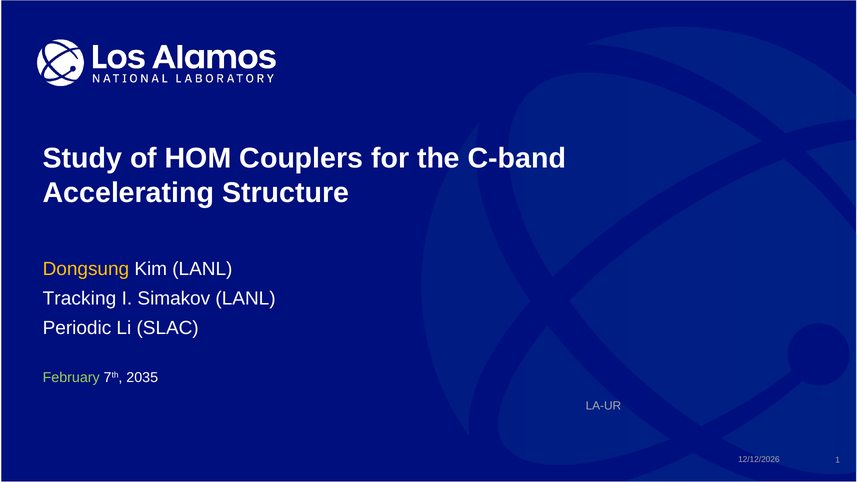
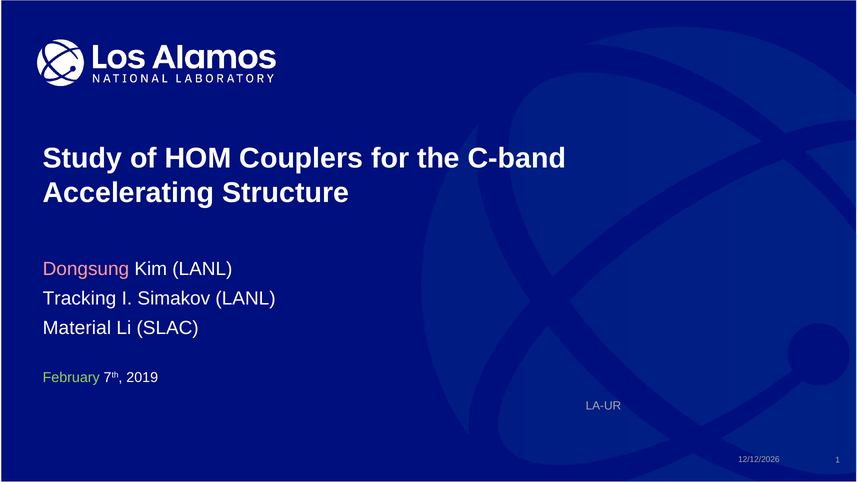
Dongsung colour: yellow -> pink
Periodic: Periodic -> Material
2035: 2035 -> 2019
